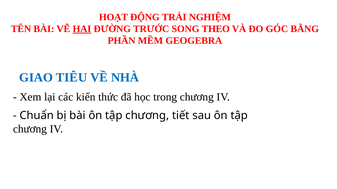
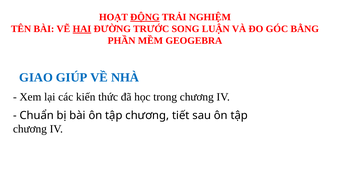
ĐỘNG underline: none -> present
THEO: THEO -> LUẬN
TIÊU: TIÊU -> GIÚP
